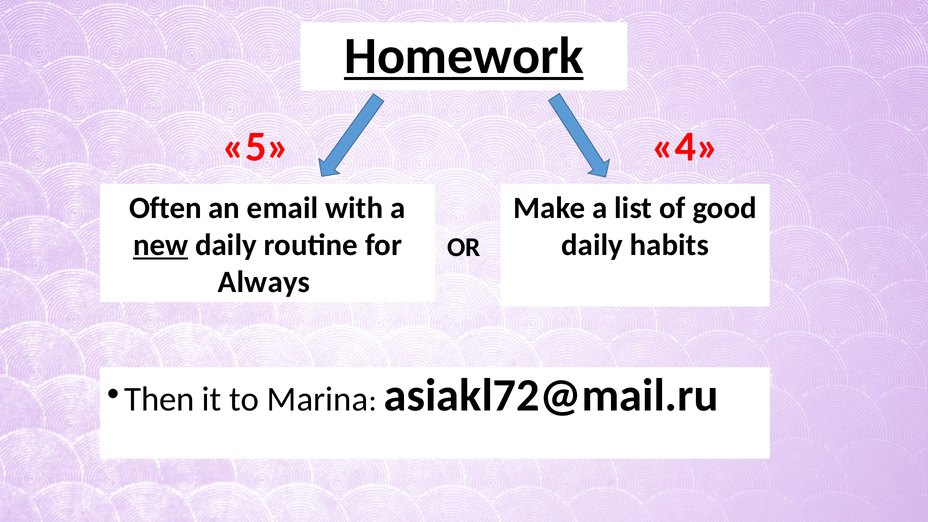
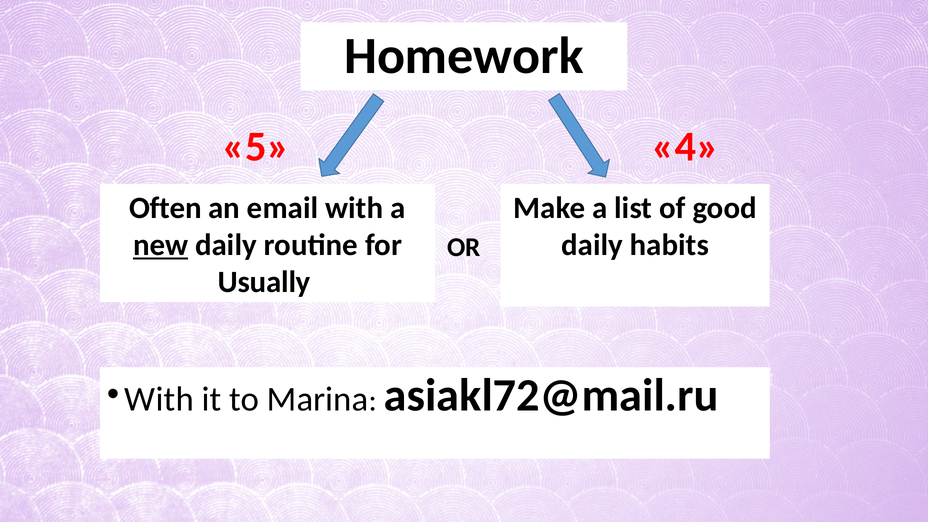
Homework underline: present -> none
Always: Always -> Usually
Then at (159, 399): Then -> With
